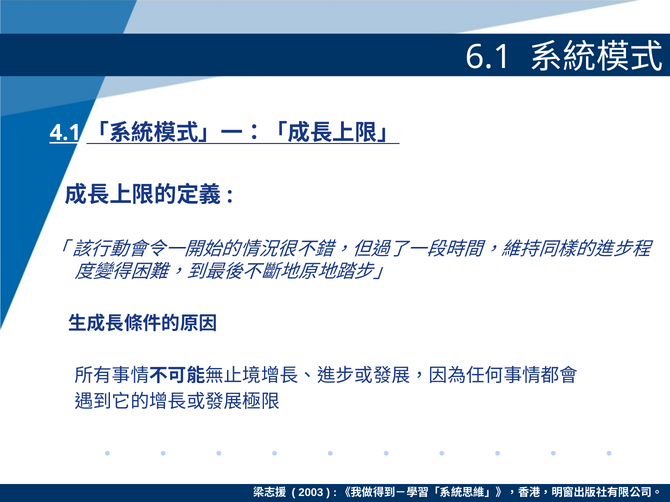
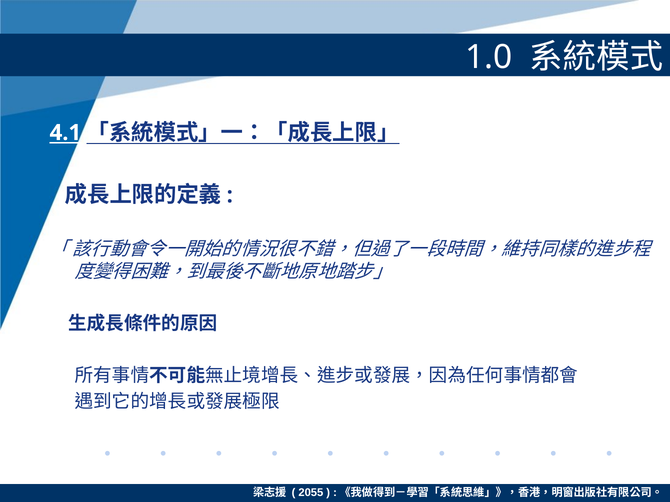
6.1: 6.1 -> 1.0
2003: 2003 -> 2055
